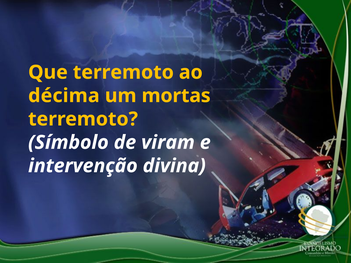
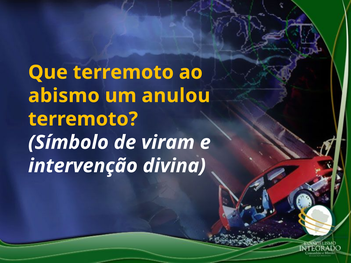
décima: décima -> abismo
mortas: mortas -> anulou
